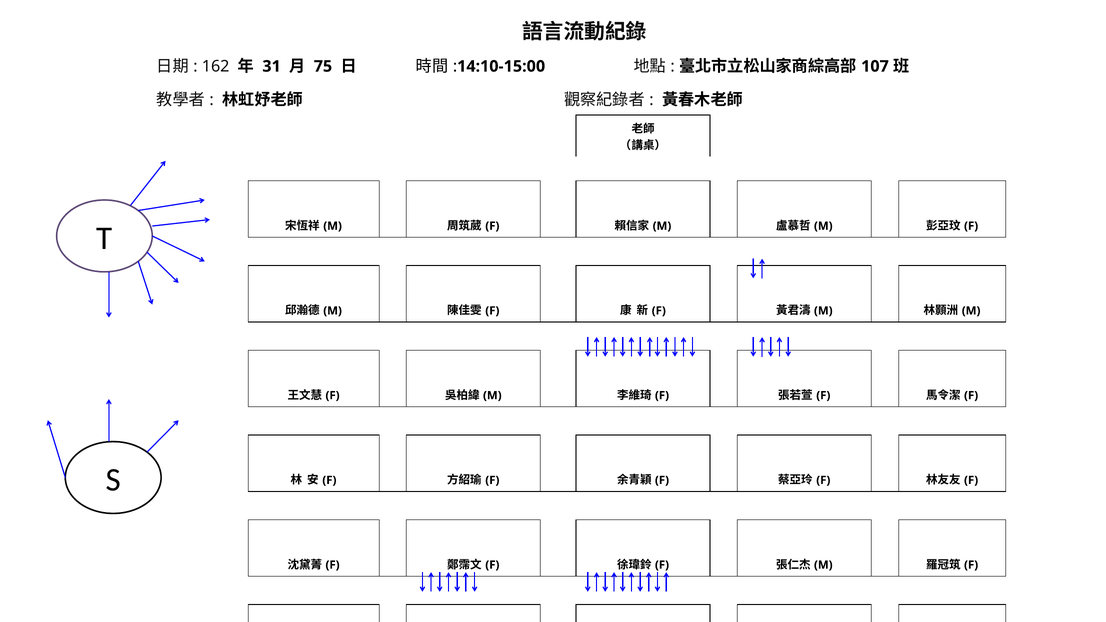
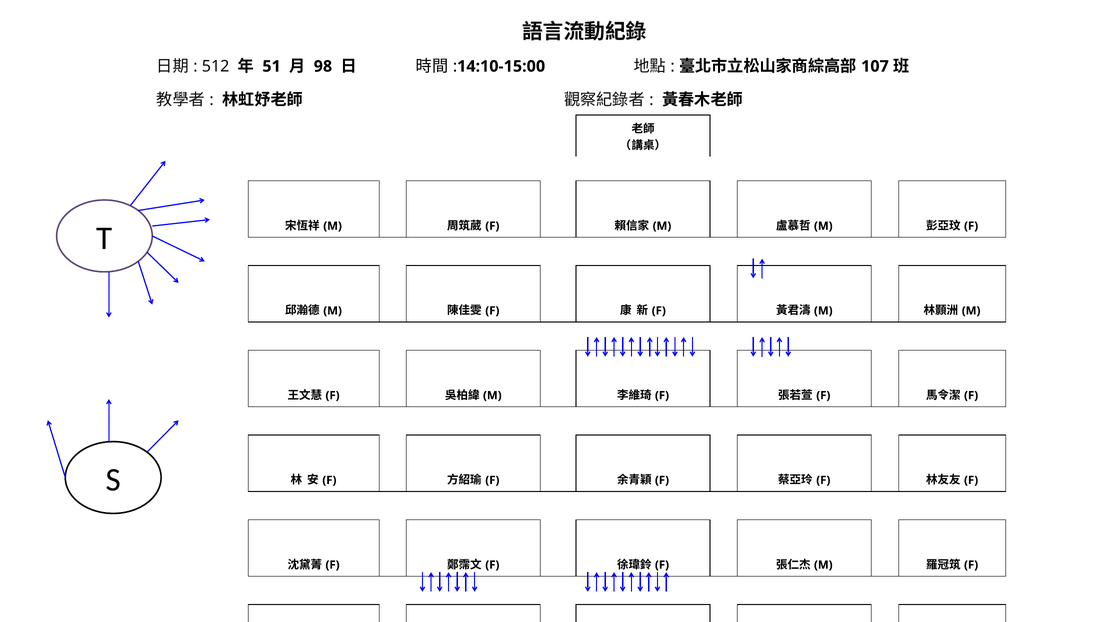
162: 162 -> 512
31: 31 -> 51
75: 75 -> 98
